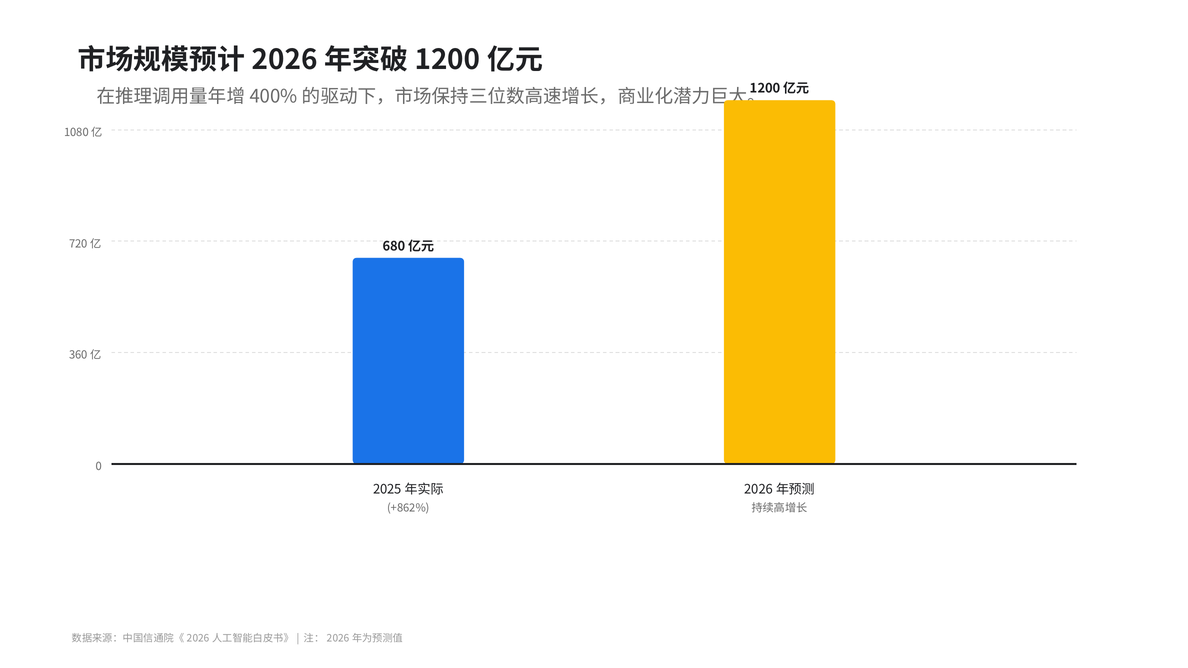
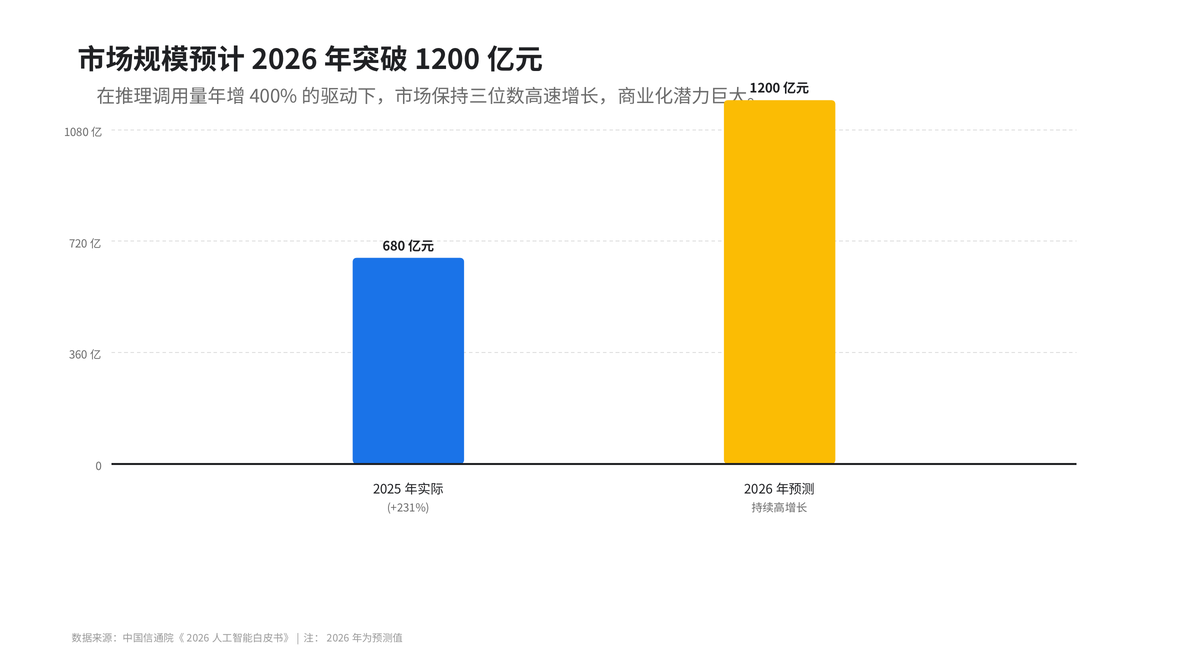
+862%: +862% -> +231%
